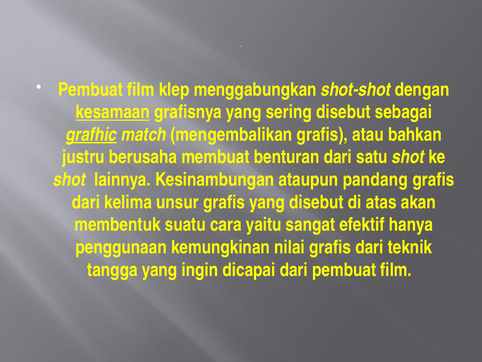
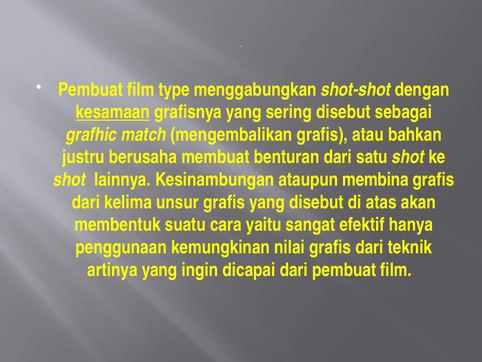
klep: klep -> type
grafhic underline: present -> none
pandang: pandang -> membina
tangga: tangga -> artinya
